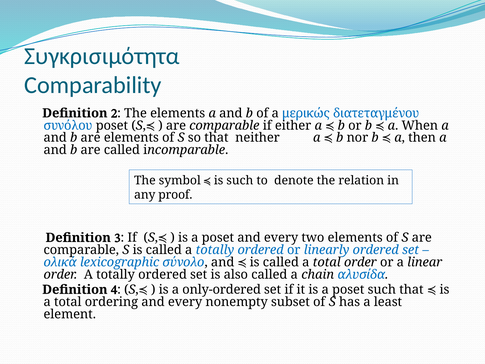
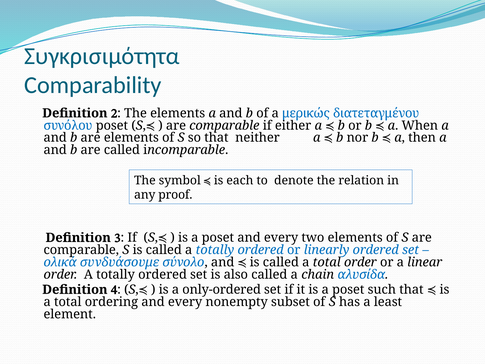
is such: such -> each
lexicographic: lexicographic -> συνδυάσουμε
